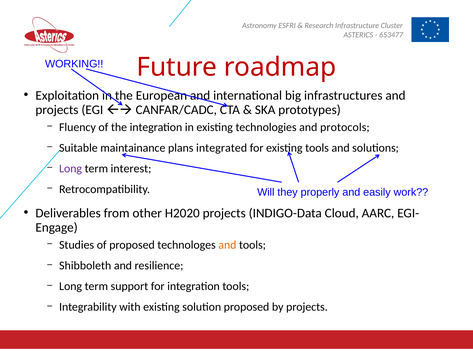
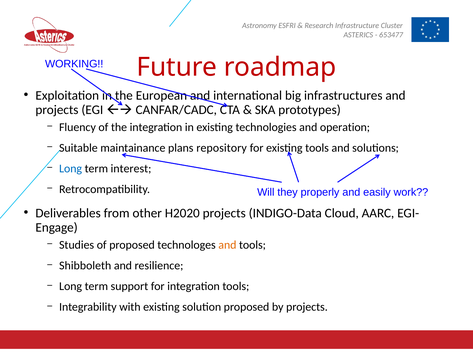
protocols: protocols -> operation
integrated: integrated -> repository
Long at (71, 168) colour: purple -> blue
